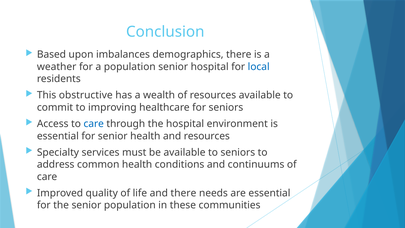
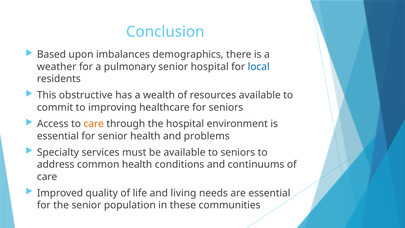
a population: population -> pulmonary
care at (94, 124) colour: blue -> orange
and resources: resources -> problems
and there: there -> living
